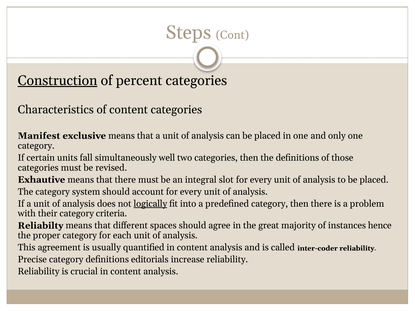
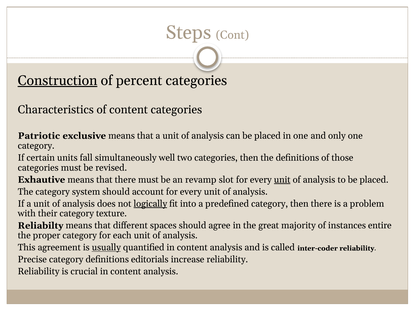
Manifest: Manifest -> Patriotic
integral: integral -> revamp
unit at (282, 180) underline: none -> present
criteria: criteria -> texture
hence: hence -> entire
usually underline: none -> present
